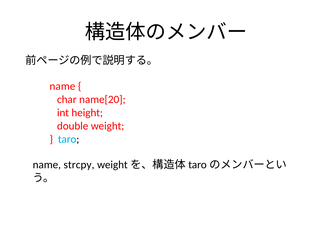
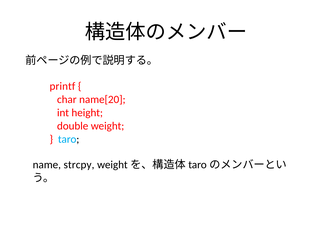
name at (62, 86): name -> printf
